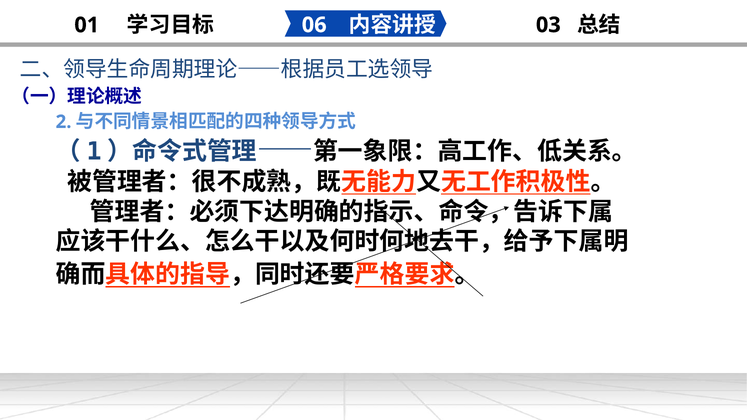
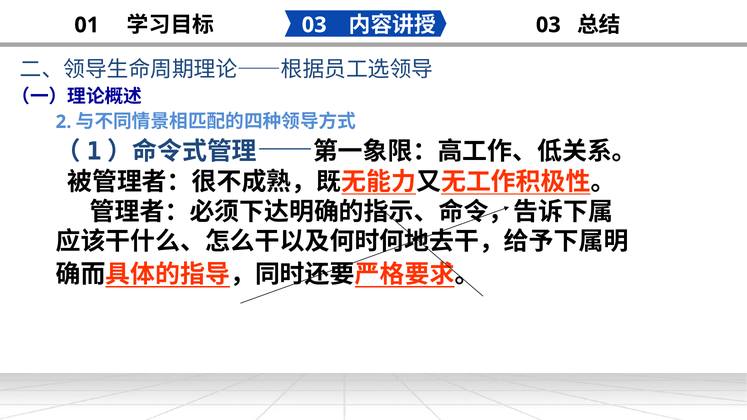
06 at (314, 25): 06 -> 03
